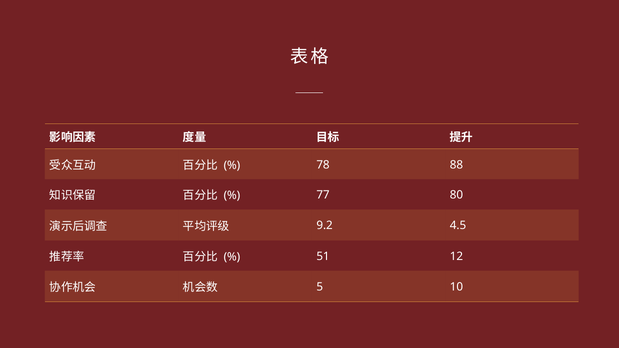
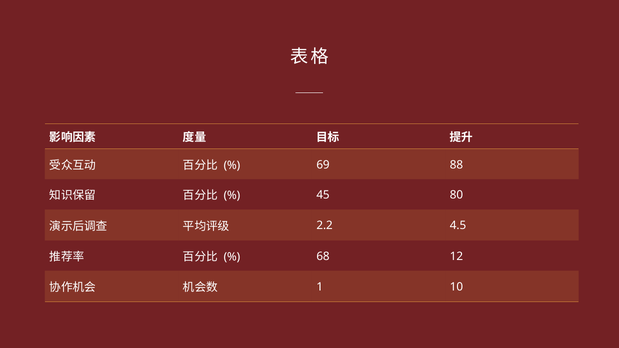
78: 78 -> 69
77: 77 -> 45
9.2: 9.2 -> 2.2
51: 51 -> 68
5: 5 -> 1
